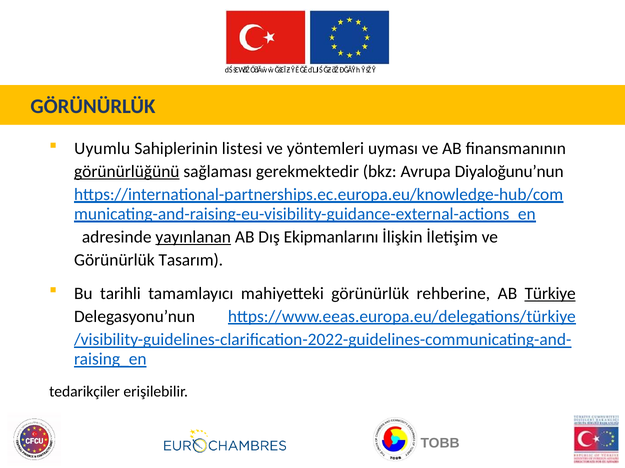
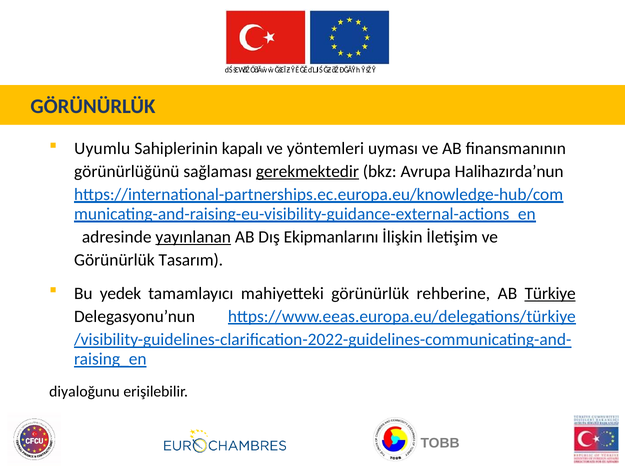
listesi: listesi -> kapalı
görünürlüğünü underline: present -> none
gerekmektedir underline: none -> present
Diyaloğunu’nun: Diyaloğunu’nun -> Halihazırda’nun
tarihli: tarihli -> yedek
tedarikçiler: tedarikçiler -> diyaloğunu
